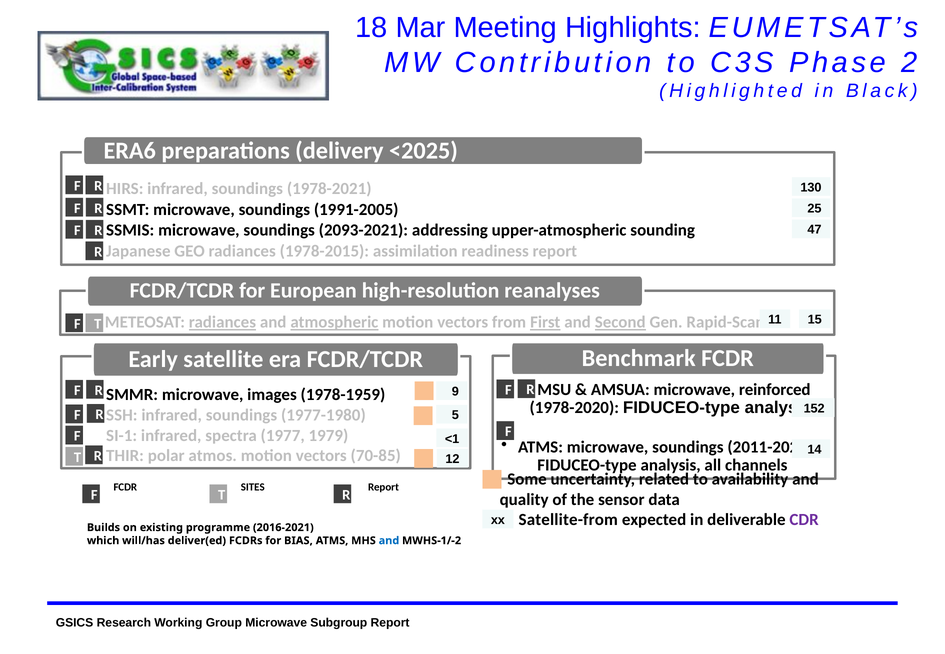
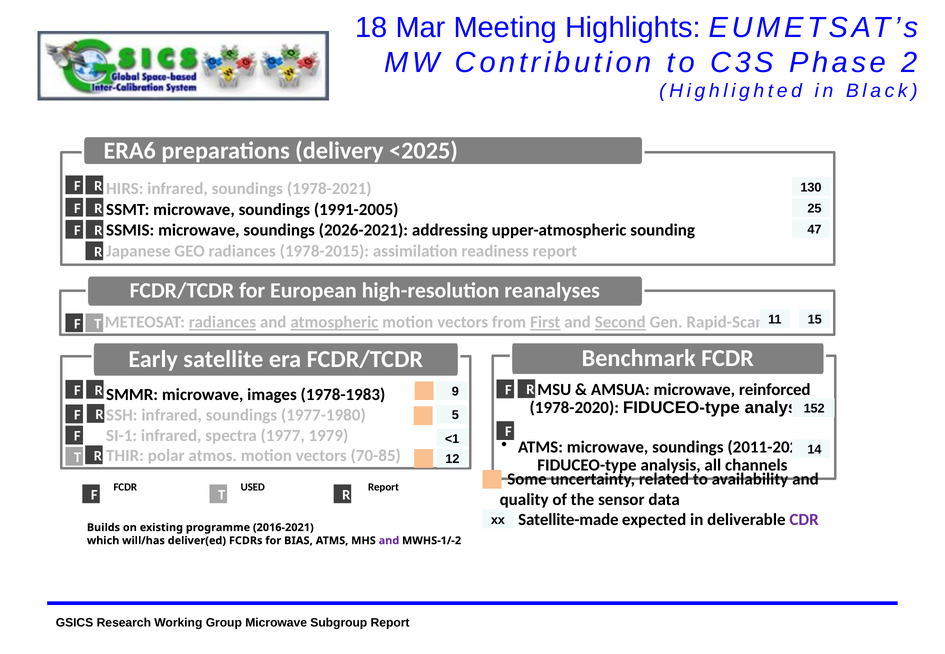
2093-2021: 2093-2021 -> 2026-2021
1978-1959: 1978-1959 -> 1978-1983
SITES: SITES -> USED
Satellite-from: Satellite-from -> Satellite-made
and at (389, 541) colour: blue -> purple
